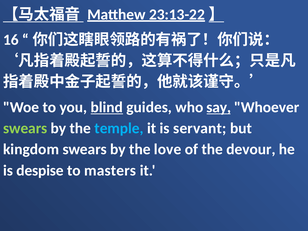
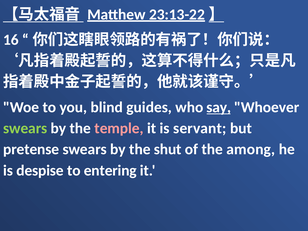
blind underline: present -> none
temple colour: light blue -> pink
kingdom: kingdom -> pretense
love: love -> shut
devour: devour -> among
masters: masters -> entering
